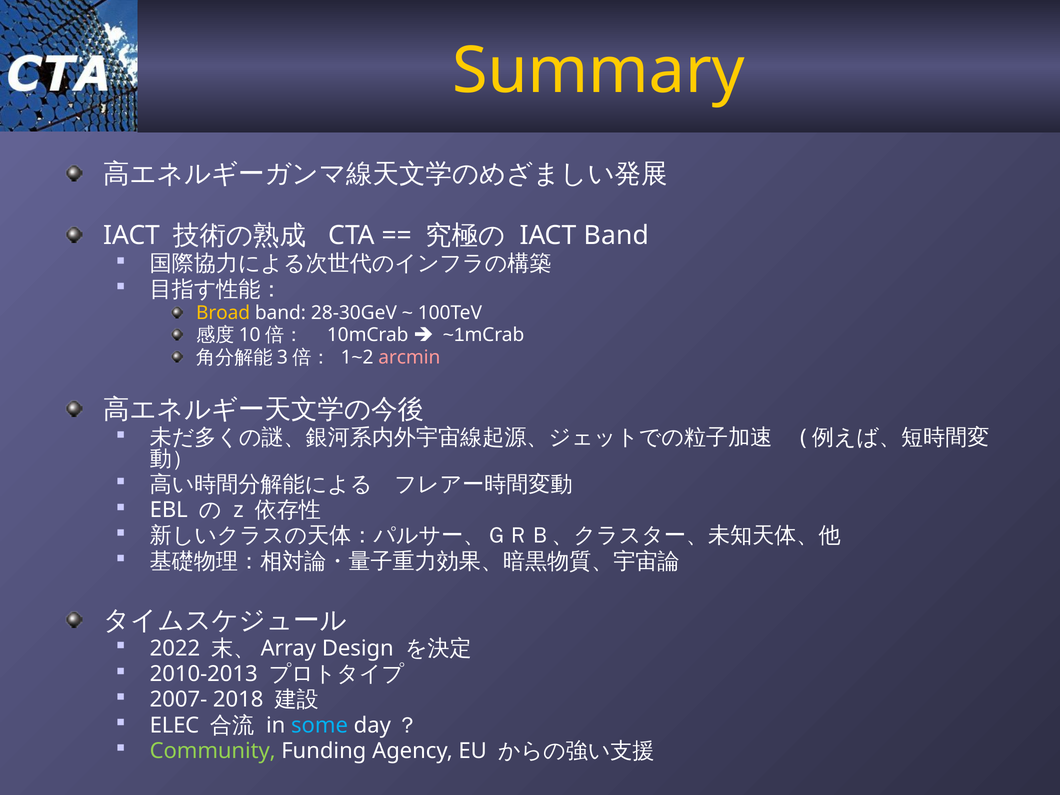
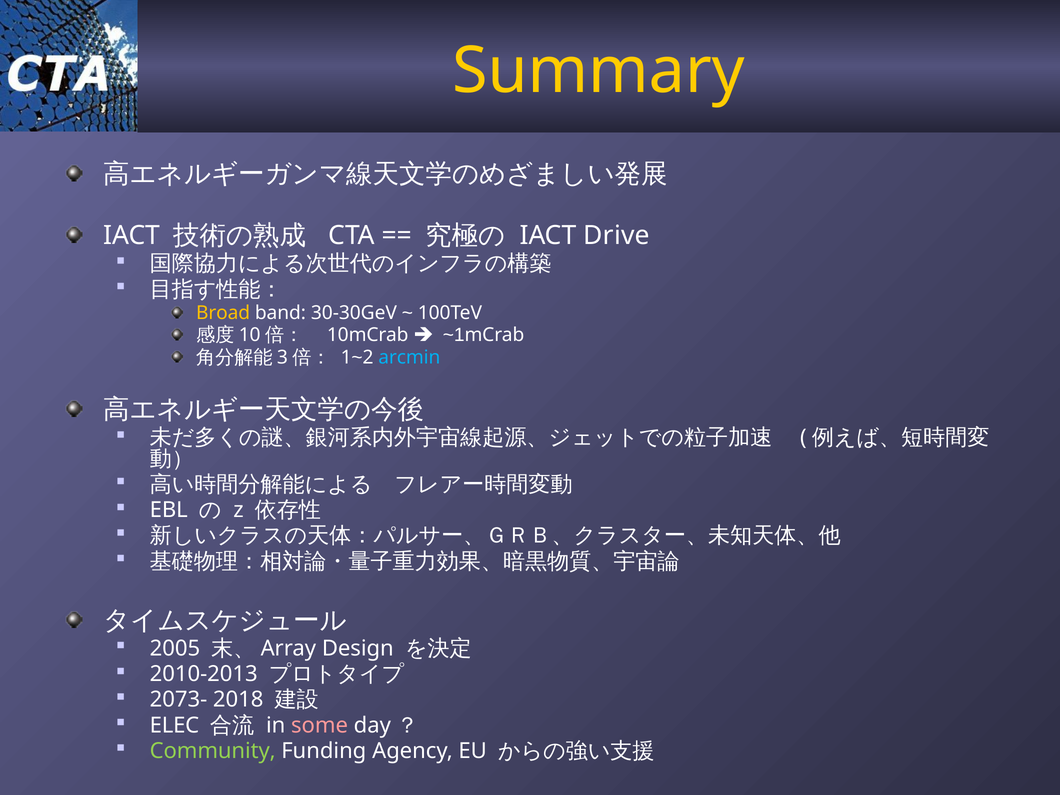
IACT Band: Band -> Drive
28-30GeV: 28-30GeV -> 30-30GeV
arcmin colour: pink -> light blue
2022: 2022 -> 2005
2007-: 2007- -> 2073-
some colour: light blue -> pink
